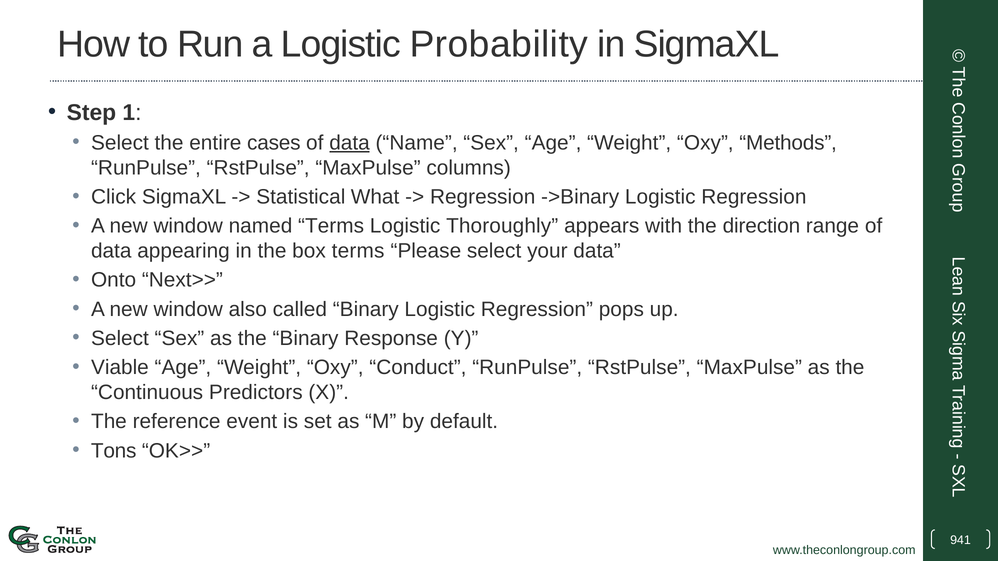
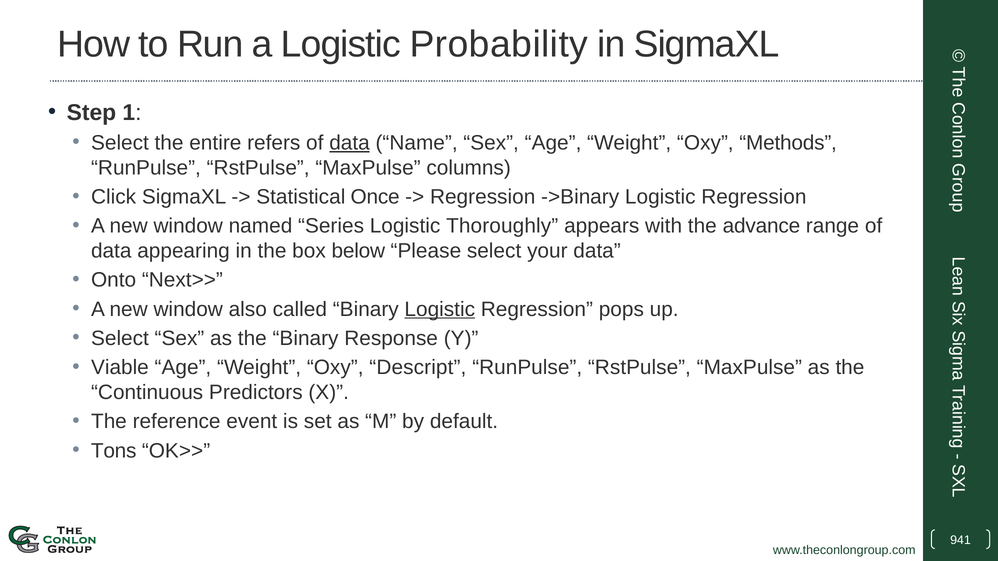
cases: cases -> refers
What: What -> Once
named Terms: Terms -> Series
direction: direction -> advance
box terms: terms -> below
Logistic at (440, 309) underline: none -> present
Conduct: Conduct -> Descript
